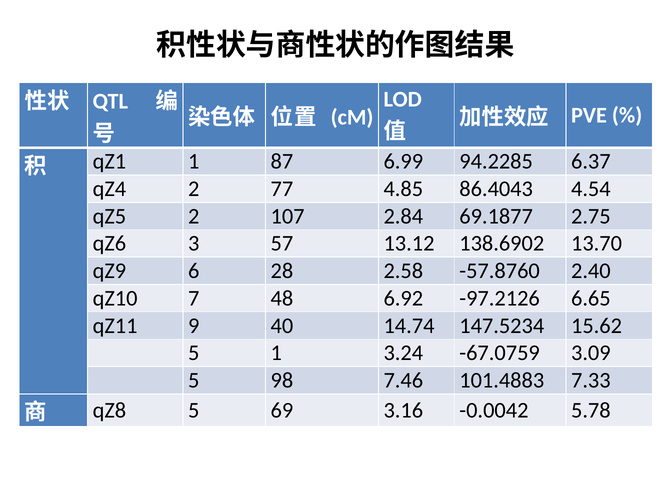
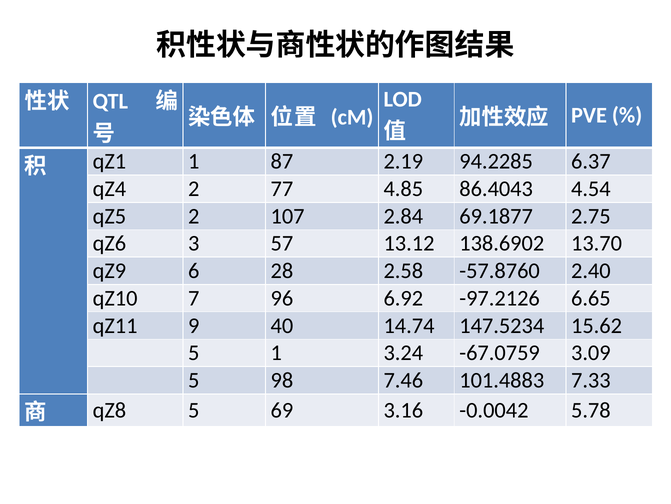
6.99: 6.99 -> 2.19
48: 48 -> 96
